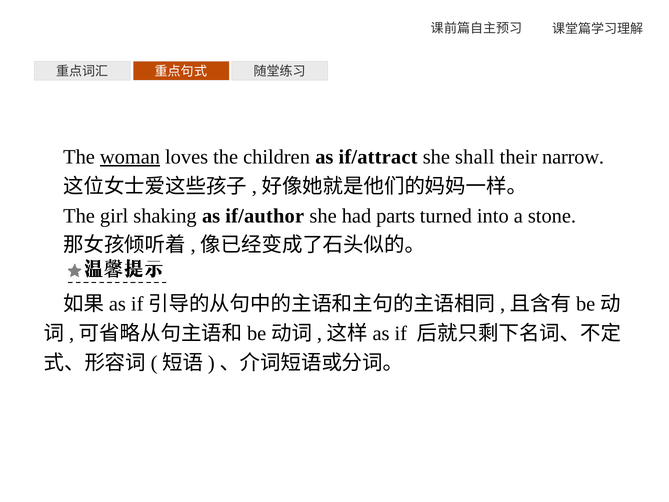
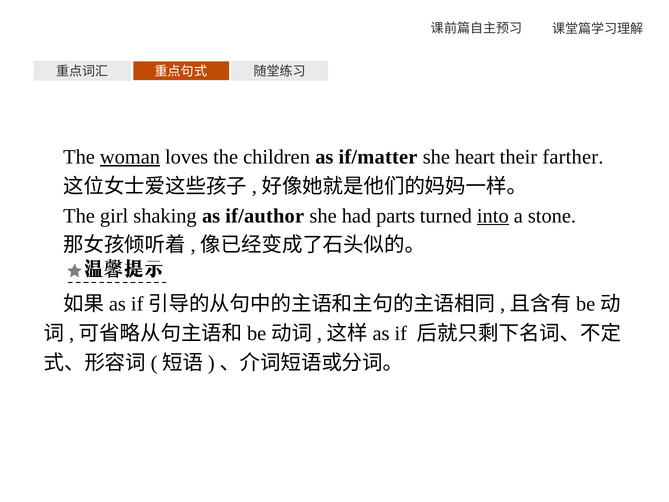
if/attract: if/attract -> if/matter
shall: shall -> heart
narrow: narrow -> farther
into underline: none -> present
